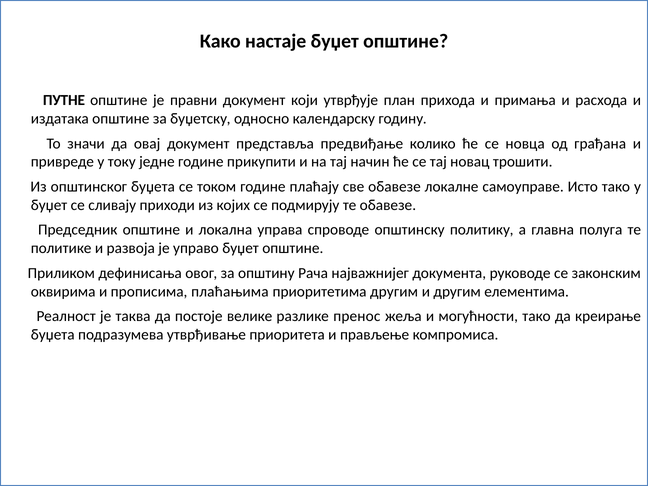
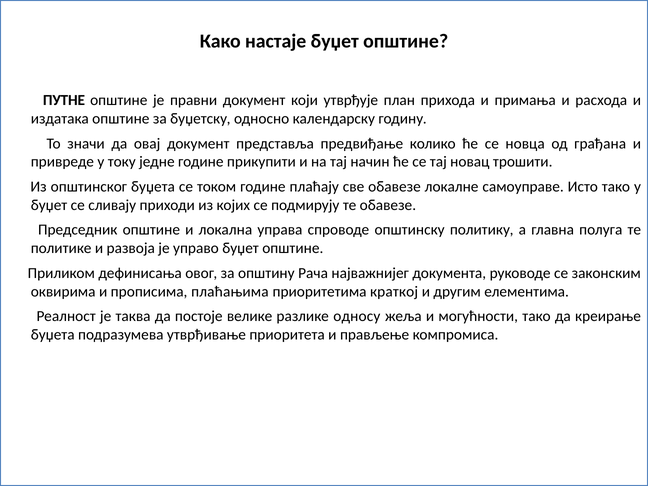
приоритетима другим: другим -> краткој
пренос: пренос -> односу
